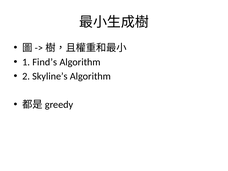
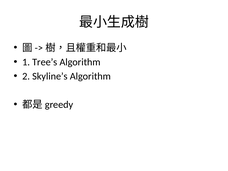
Find’s: Find’s -> Tree’s
